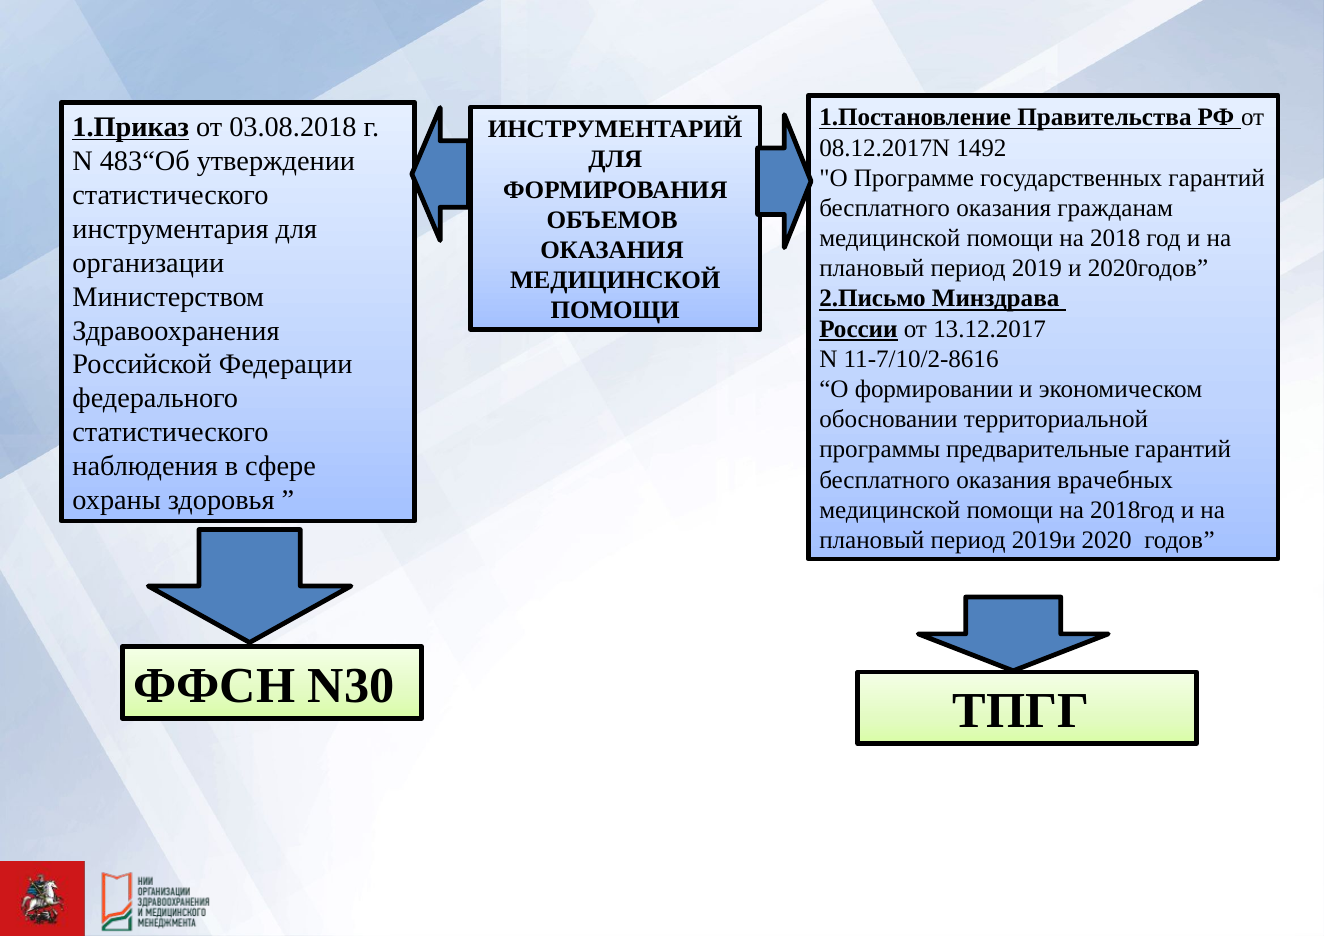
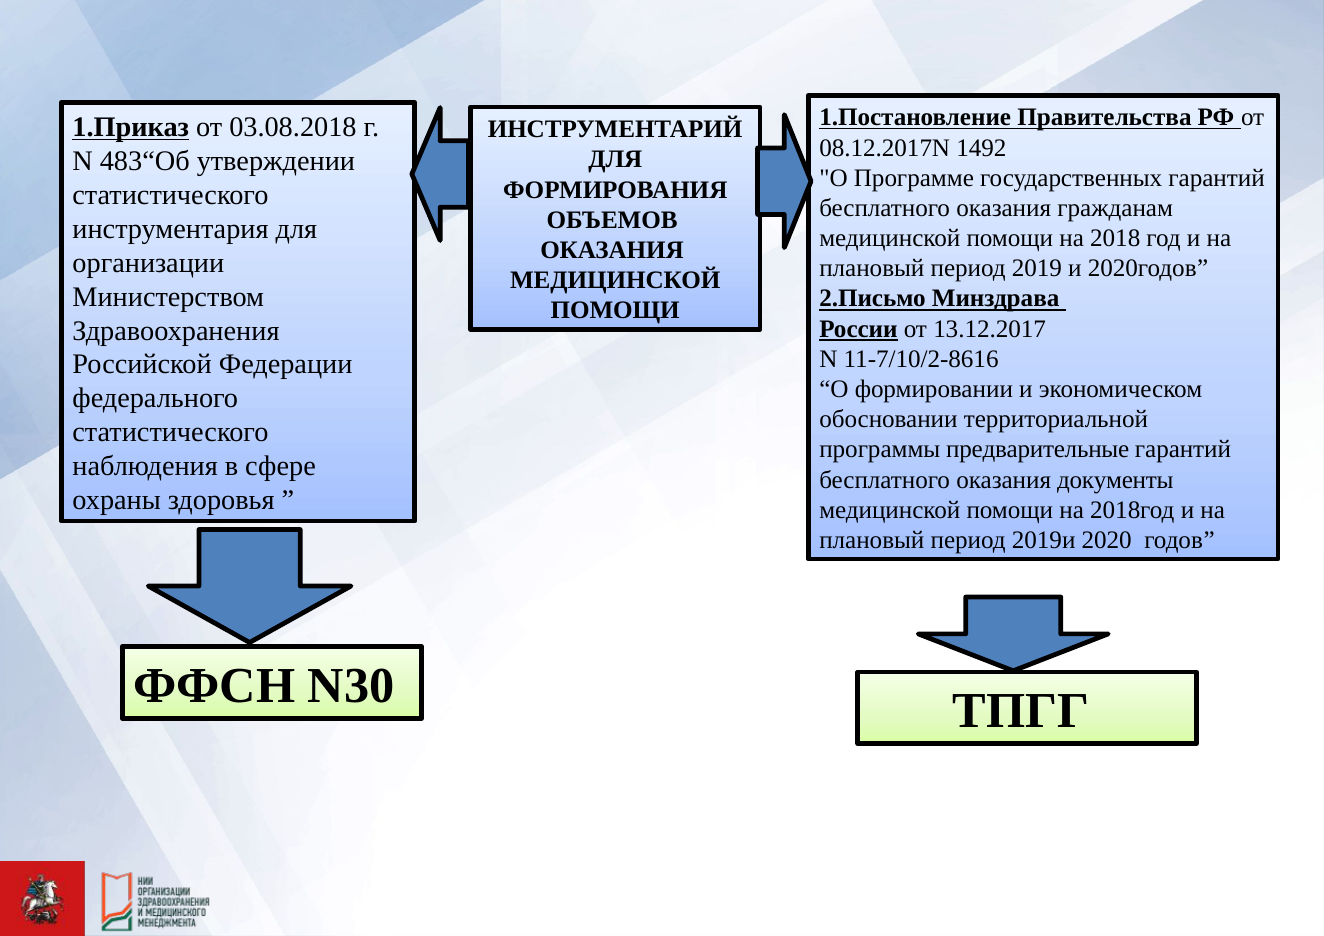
врачебных: врачебных -> документы
